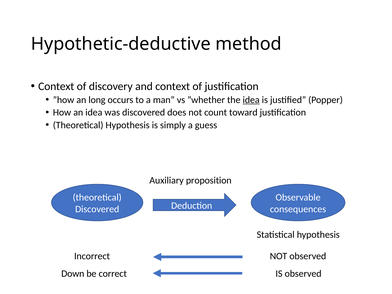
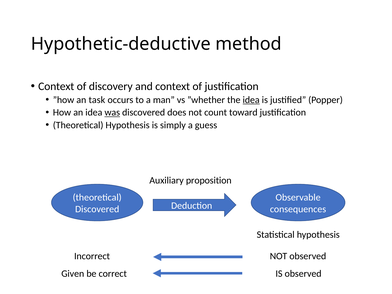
long: long -> task
was underline: none -> present
Down: Down -> Given
